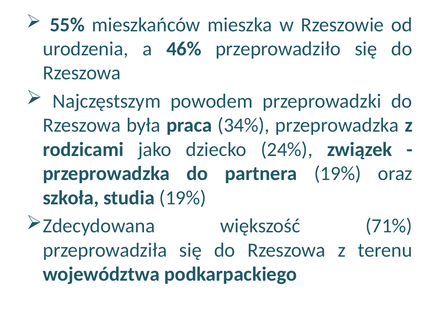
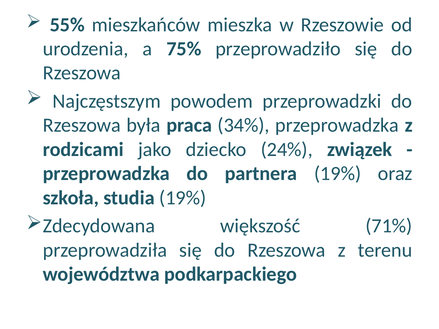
46%: 46% -> 75%
